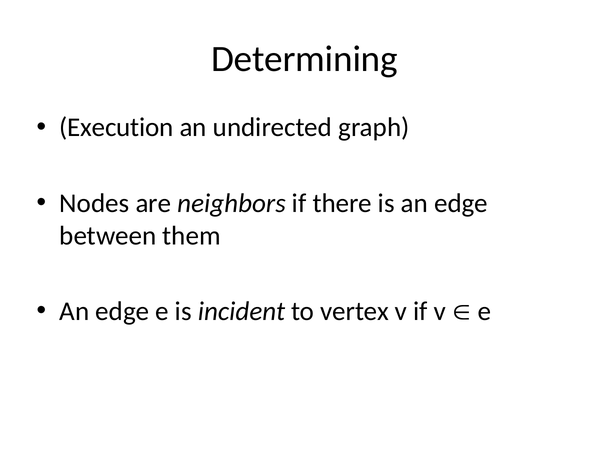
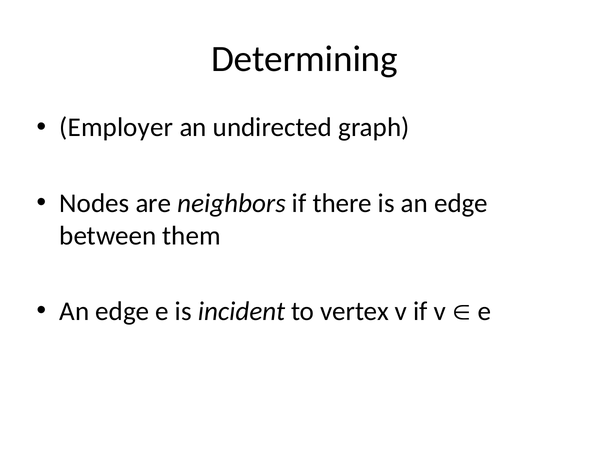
Execution: Execution -> Employer
